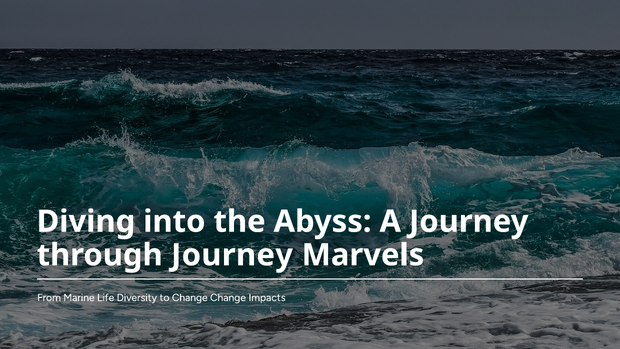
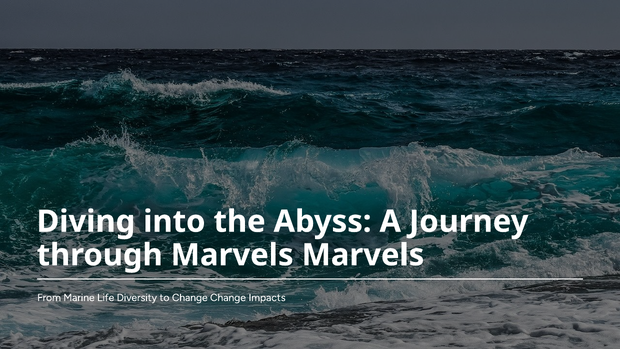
through Journey: Journey -> Marvels
